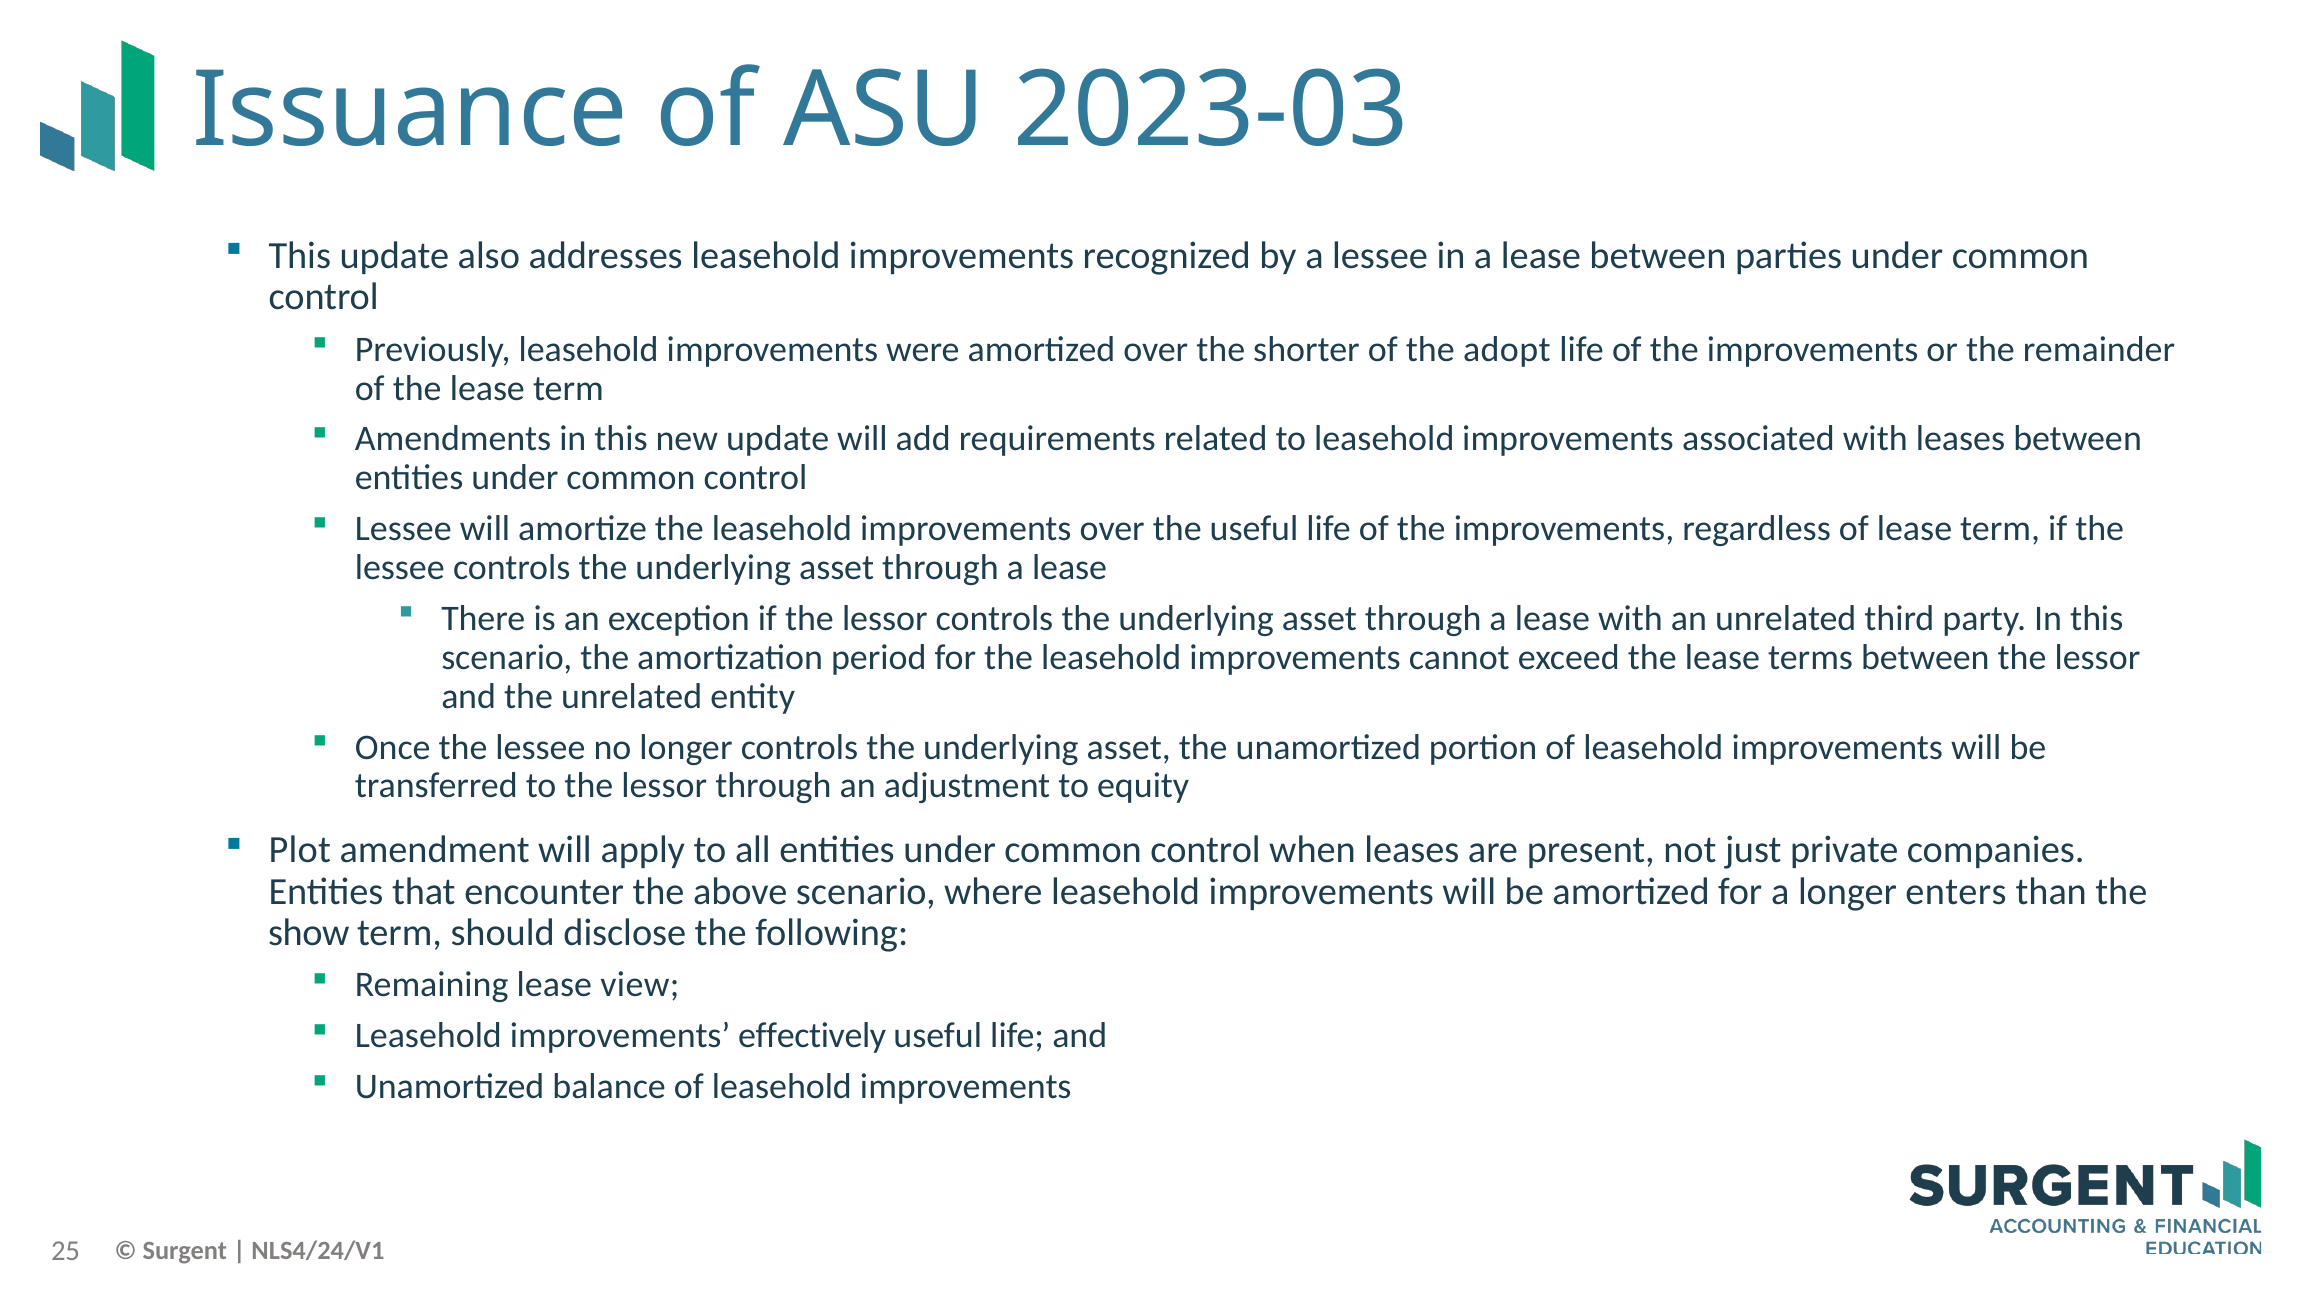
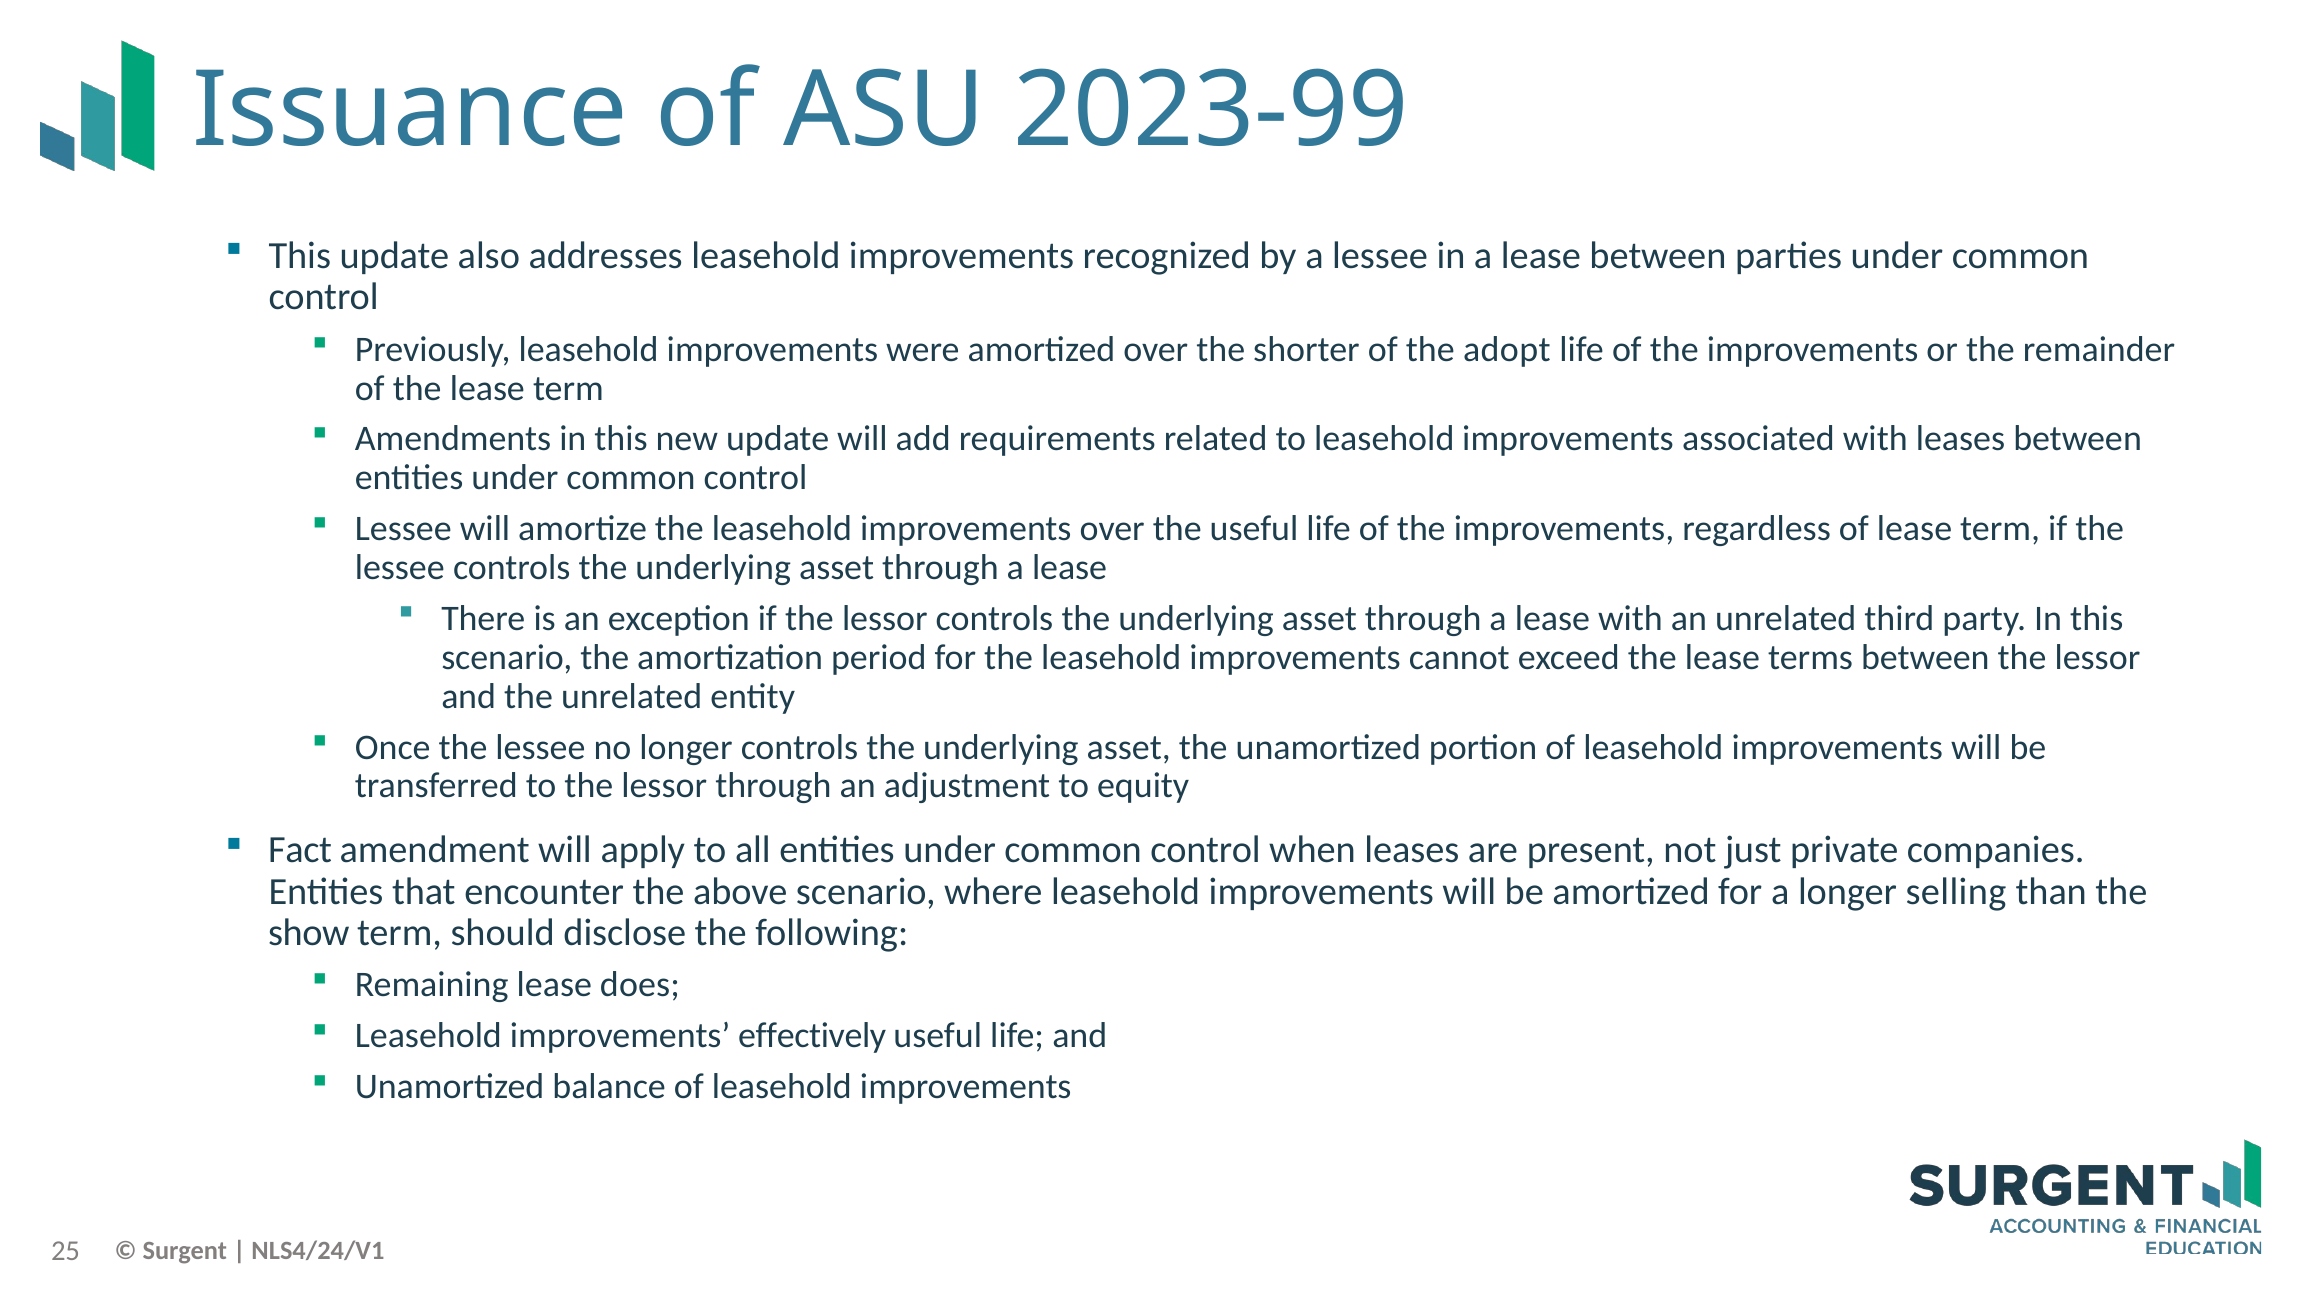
2023-03: 2023-03 -> 2023-99
Plot: Plot -> Fact
enters: enters -> selling
view: view -> does
